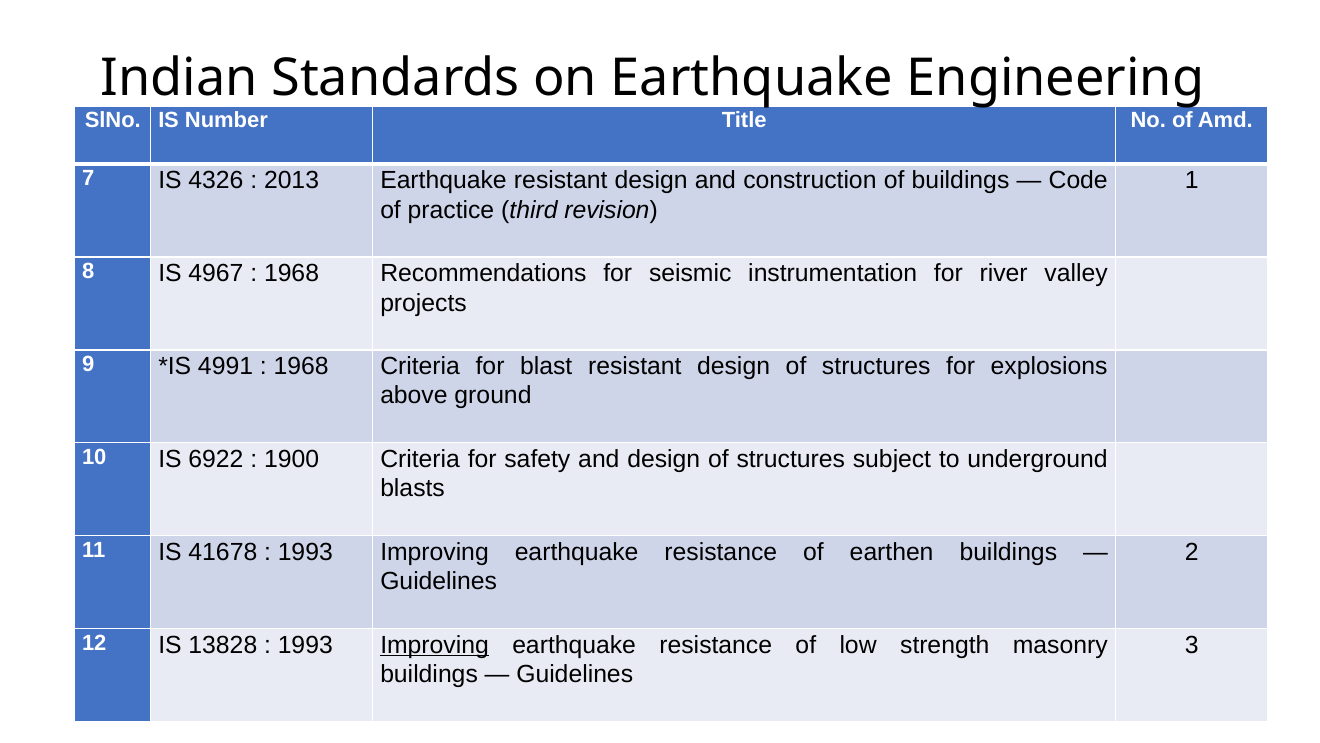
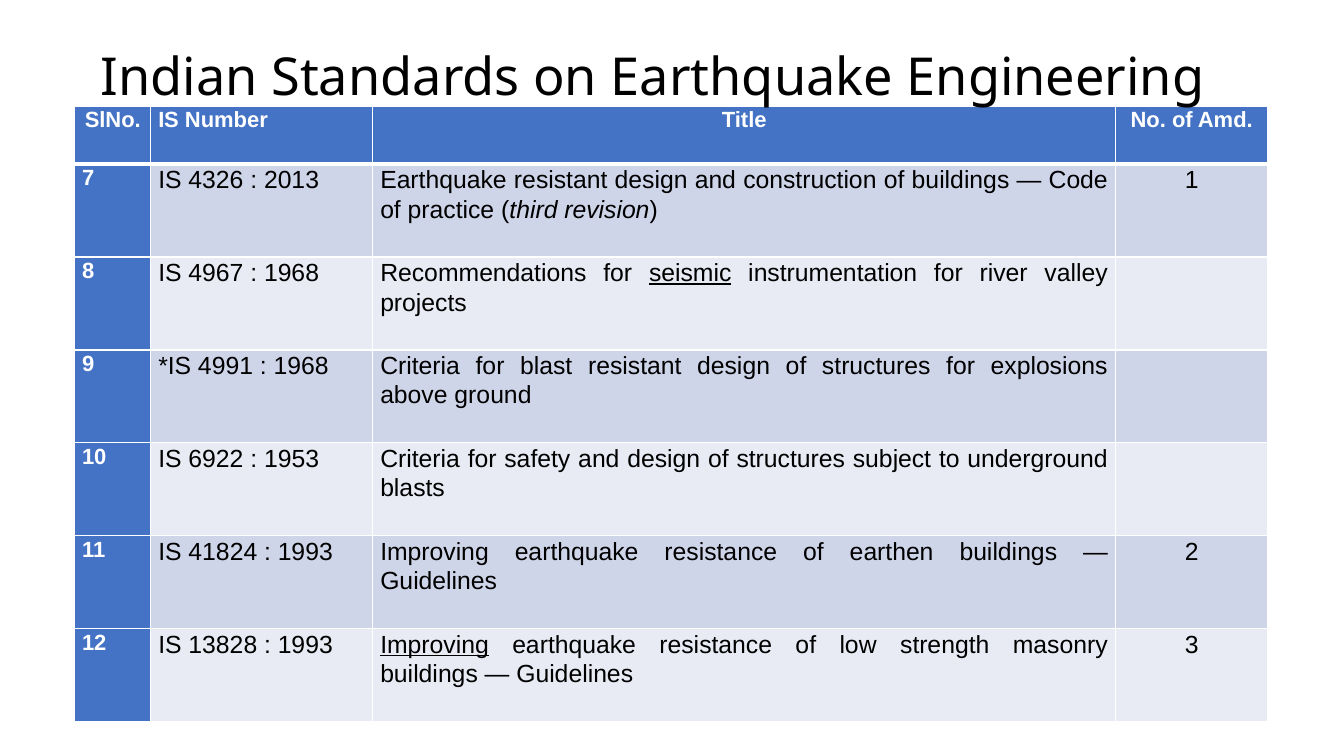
seismic underline: none -> present
1900: 1900 -> 1953
41678: 41678 -> 41824
